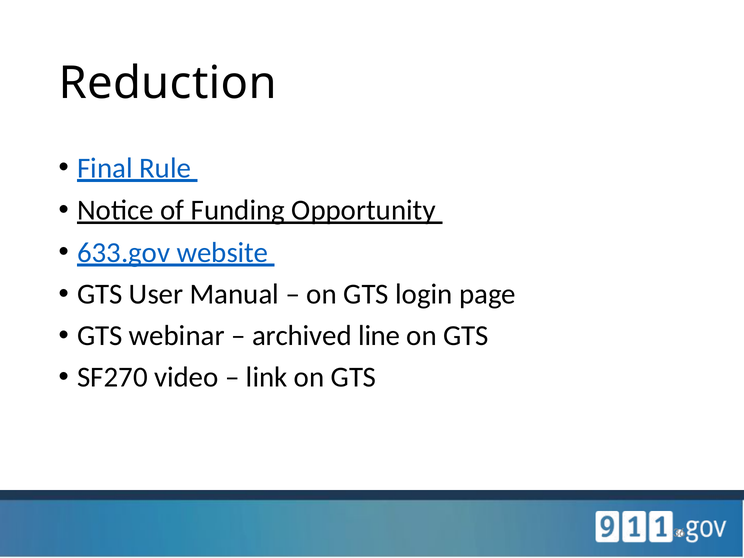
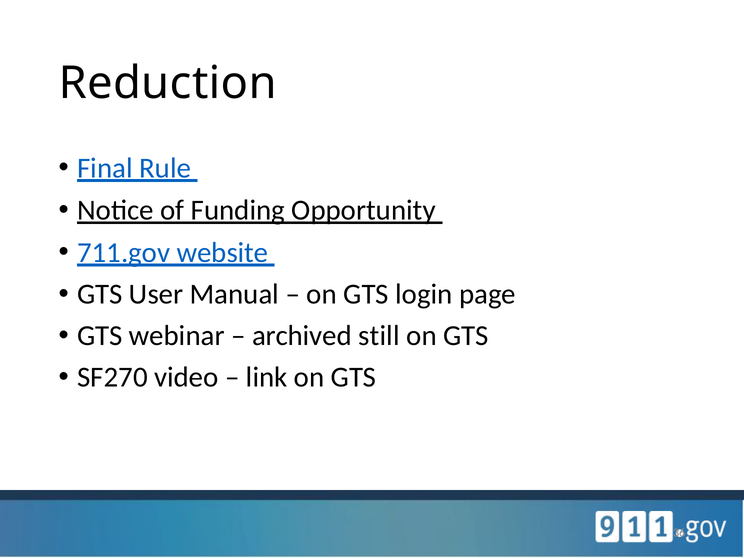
633.gov: 633.gov -> 711.gov
line: line -> still
